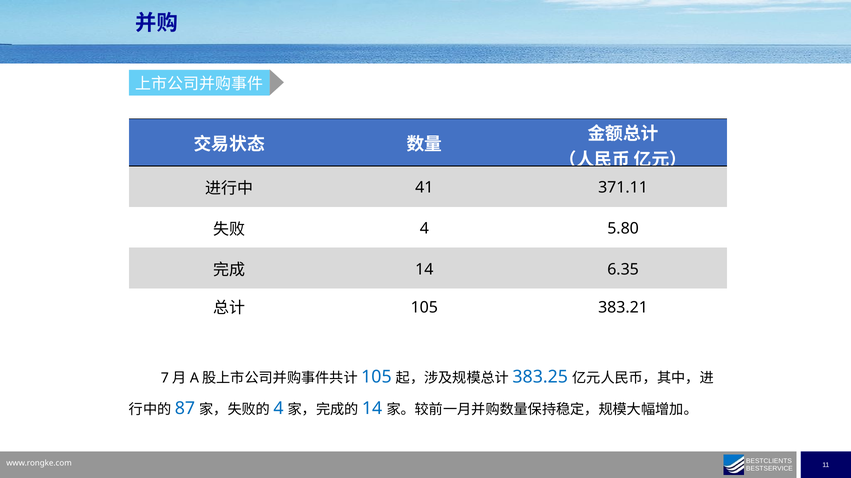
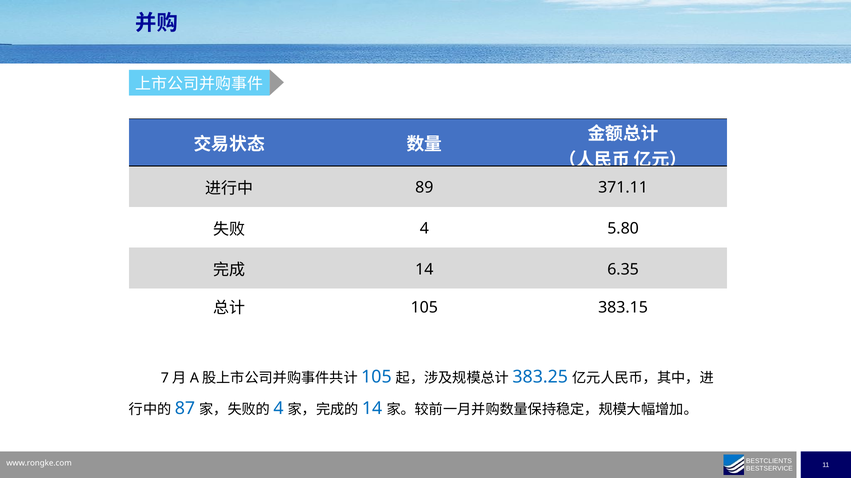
41: 41 -> 89
383.21: 383.21 -> 383.15
